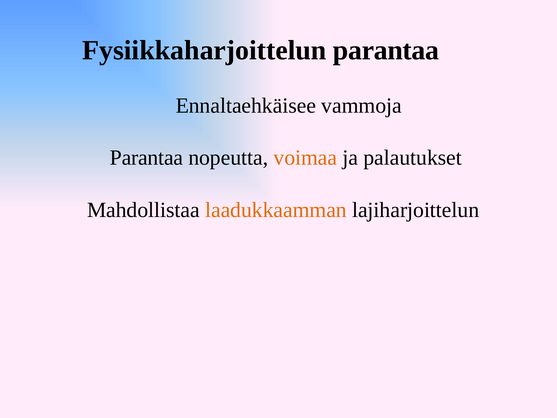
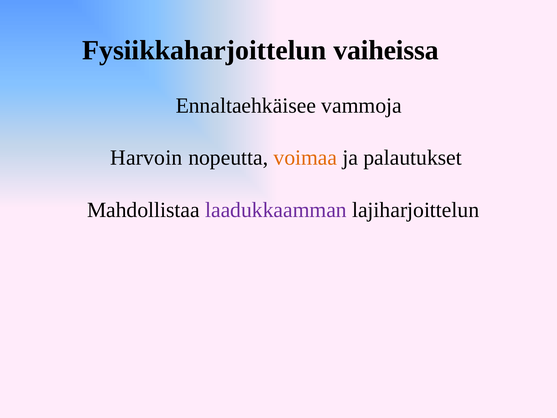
Fysiikkaharjoittelun parantaa: parantaa -> vaiheissa
Parantaa at (146, 158): Parantaa -> Harvoin
laadukkaamman colour: orange -> purple
